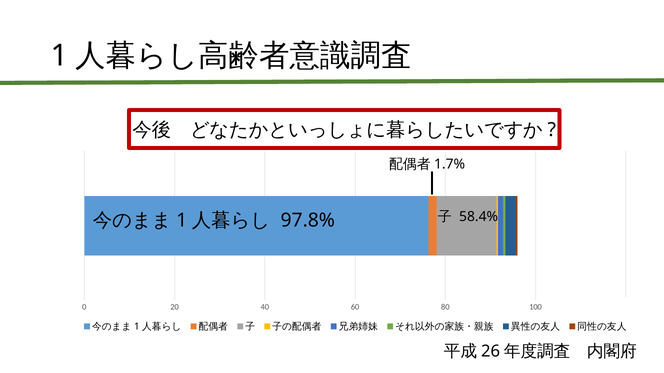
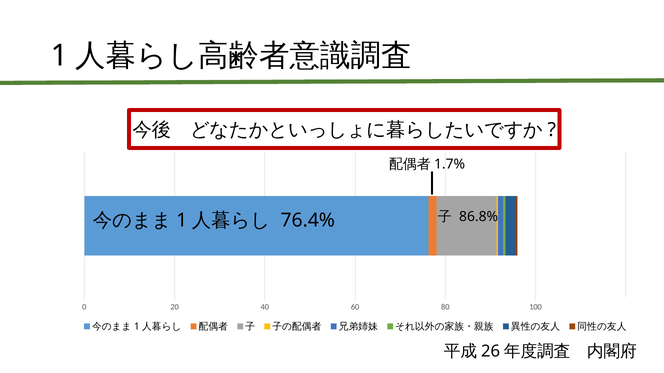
58.4%: 58.4% -> 86.8%
97.8%: 97.8% -> 76.4%
